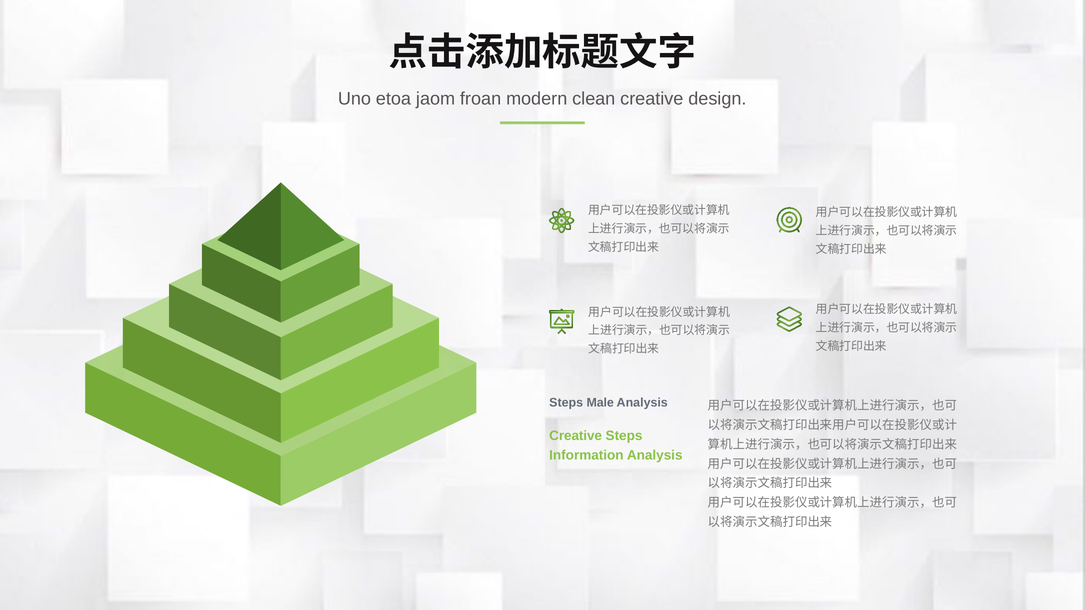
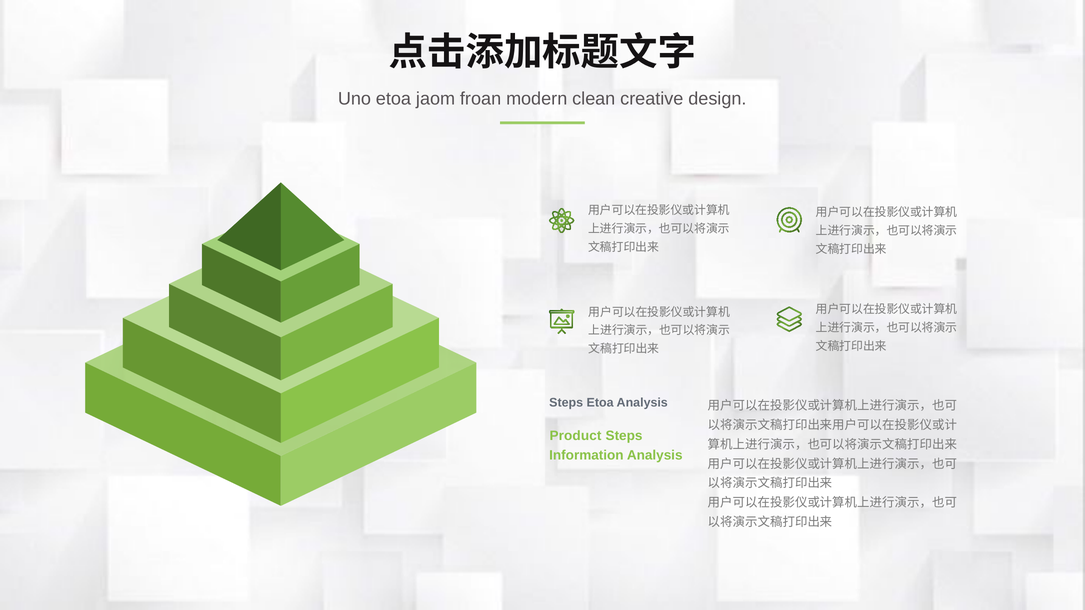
Steps Male: Male -> Etoa
Creative at (576, 436): Creative -> Product
